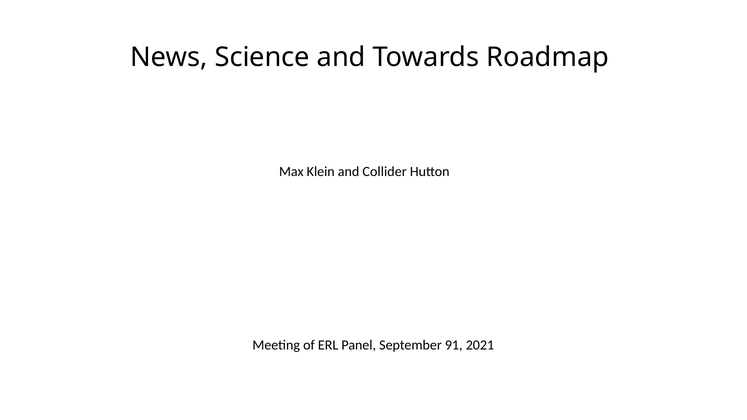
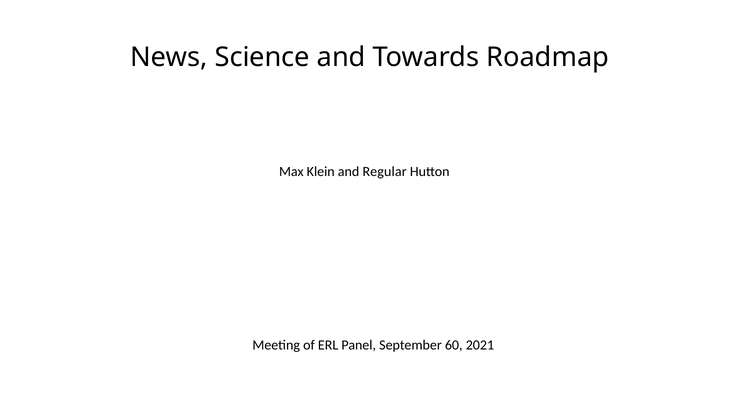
Collider: Collider -> Regular
91: 91 -> 60
